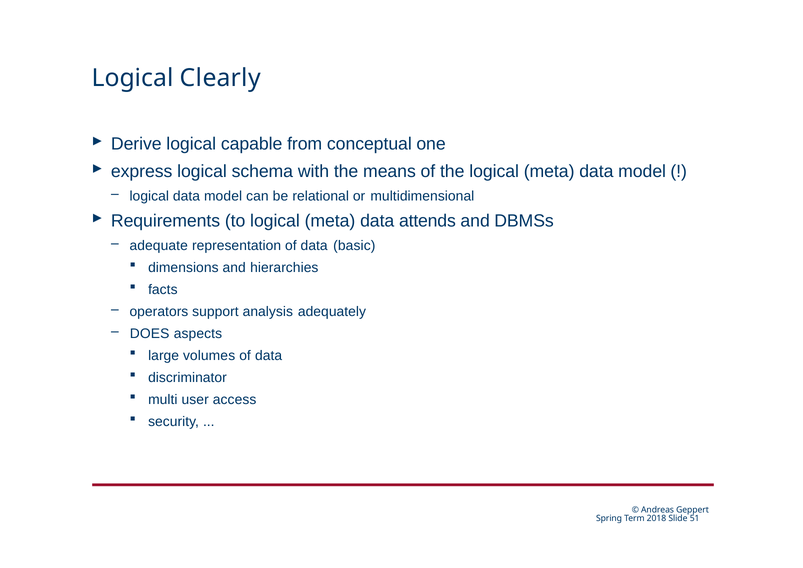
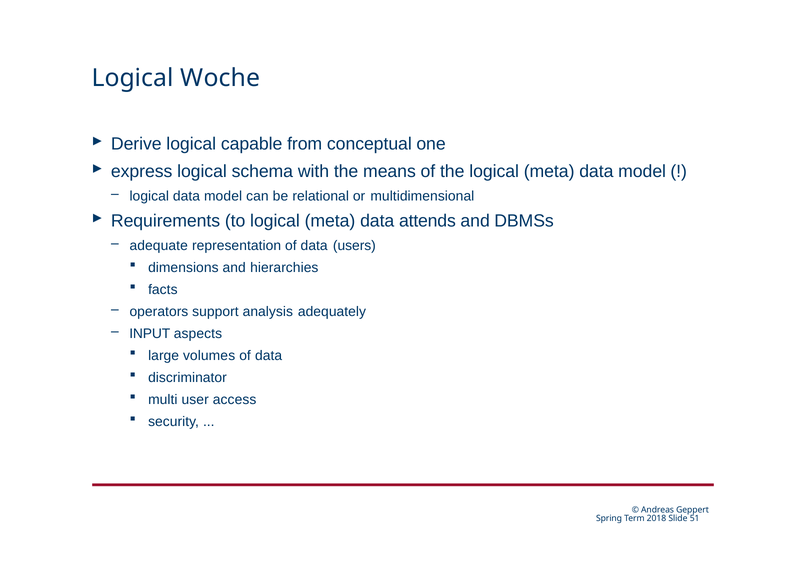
Clearly: Clearly -> Woche
basic: basic -> users
DOES: DOES -> INPUT
